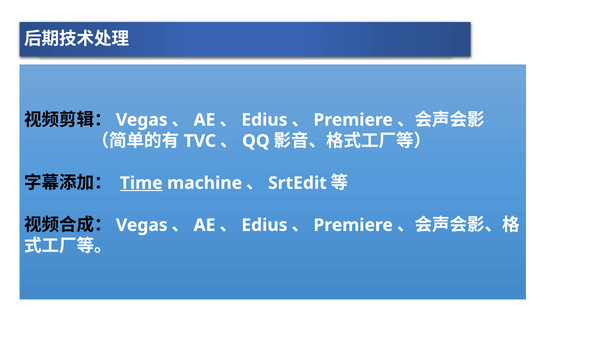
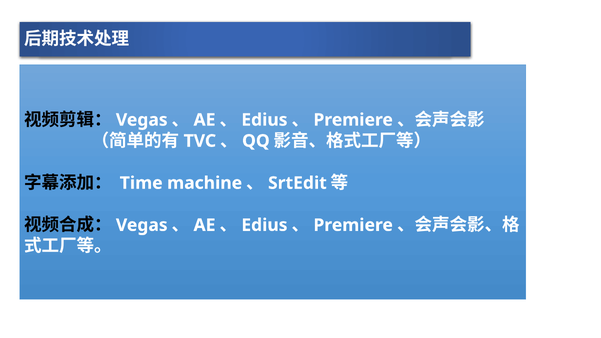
Time underline: present -> none
